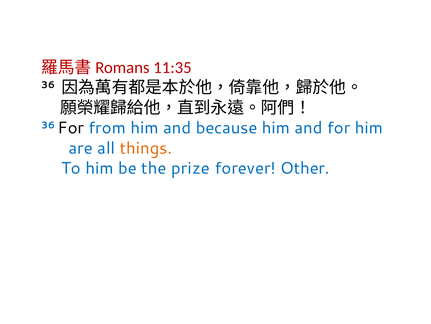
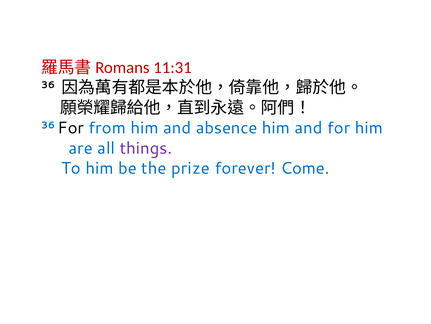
11:35: 11:35 -> 11:31
because: because -> absence
things colour: orange -> purple
Other: Other -> Come
